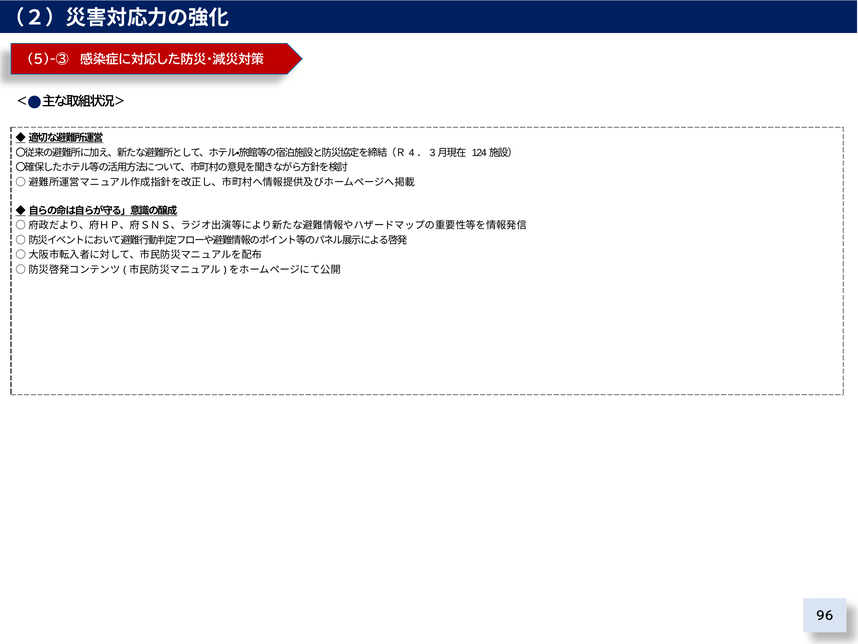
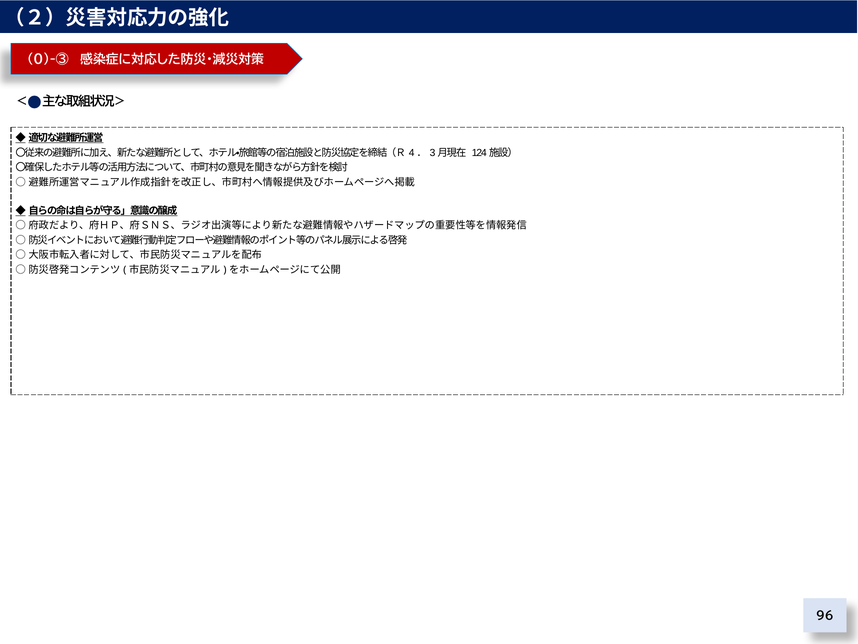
5)-③: 5)-③ -> 0)-③
